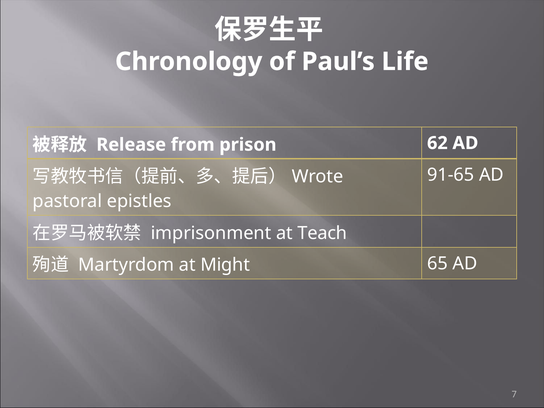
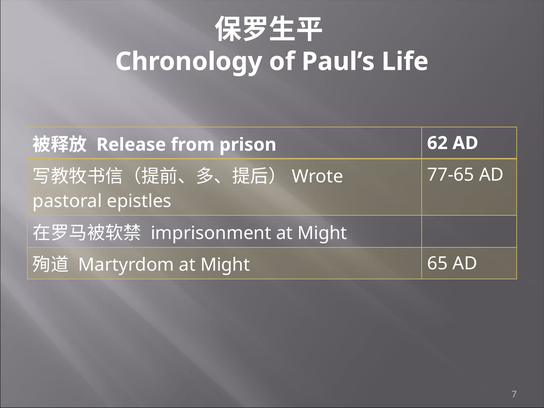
91-65: 91-65 -> 77-65
imprisonment at Teach: Teach -> Might
